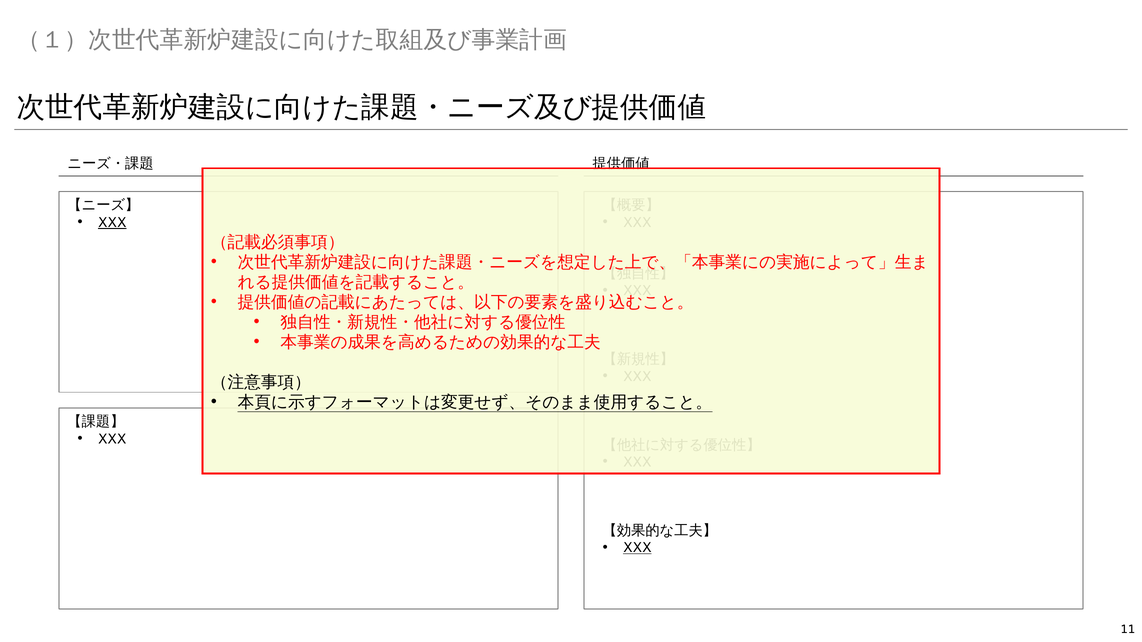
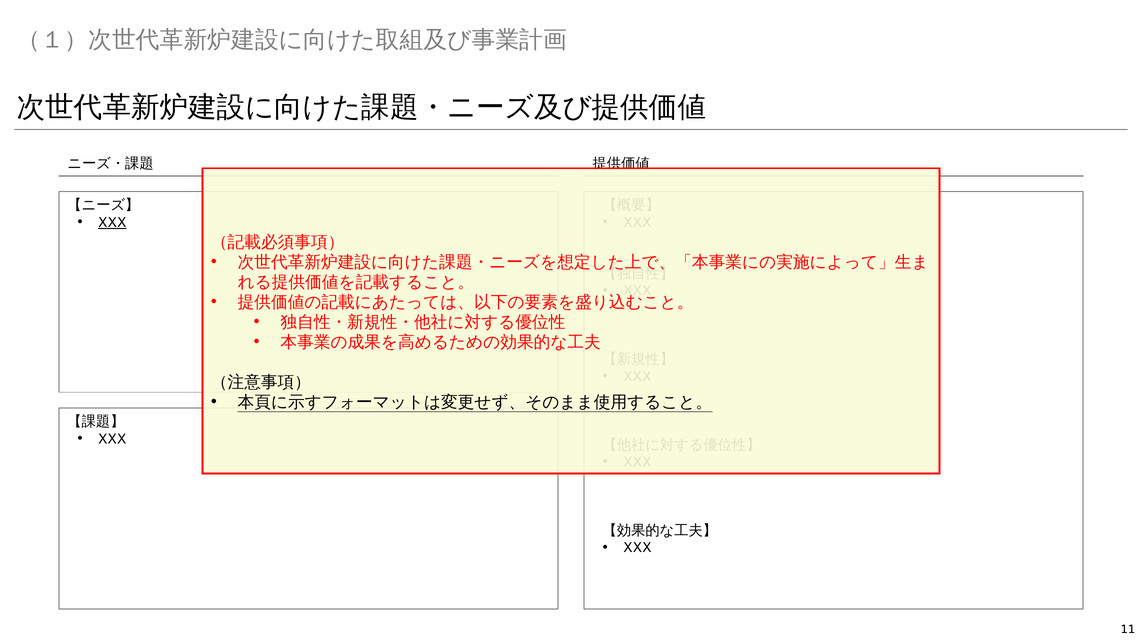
XXX at (637, 548) underline: present -> none
